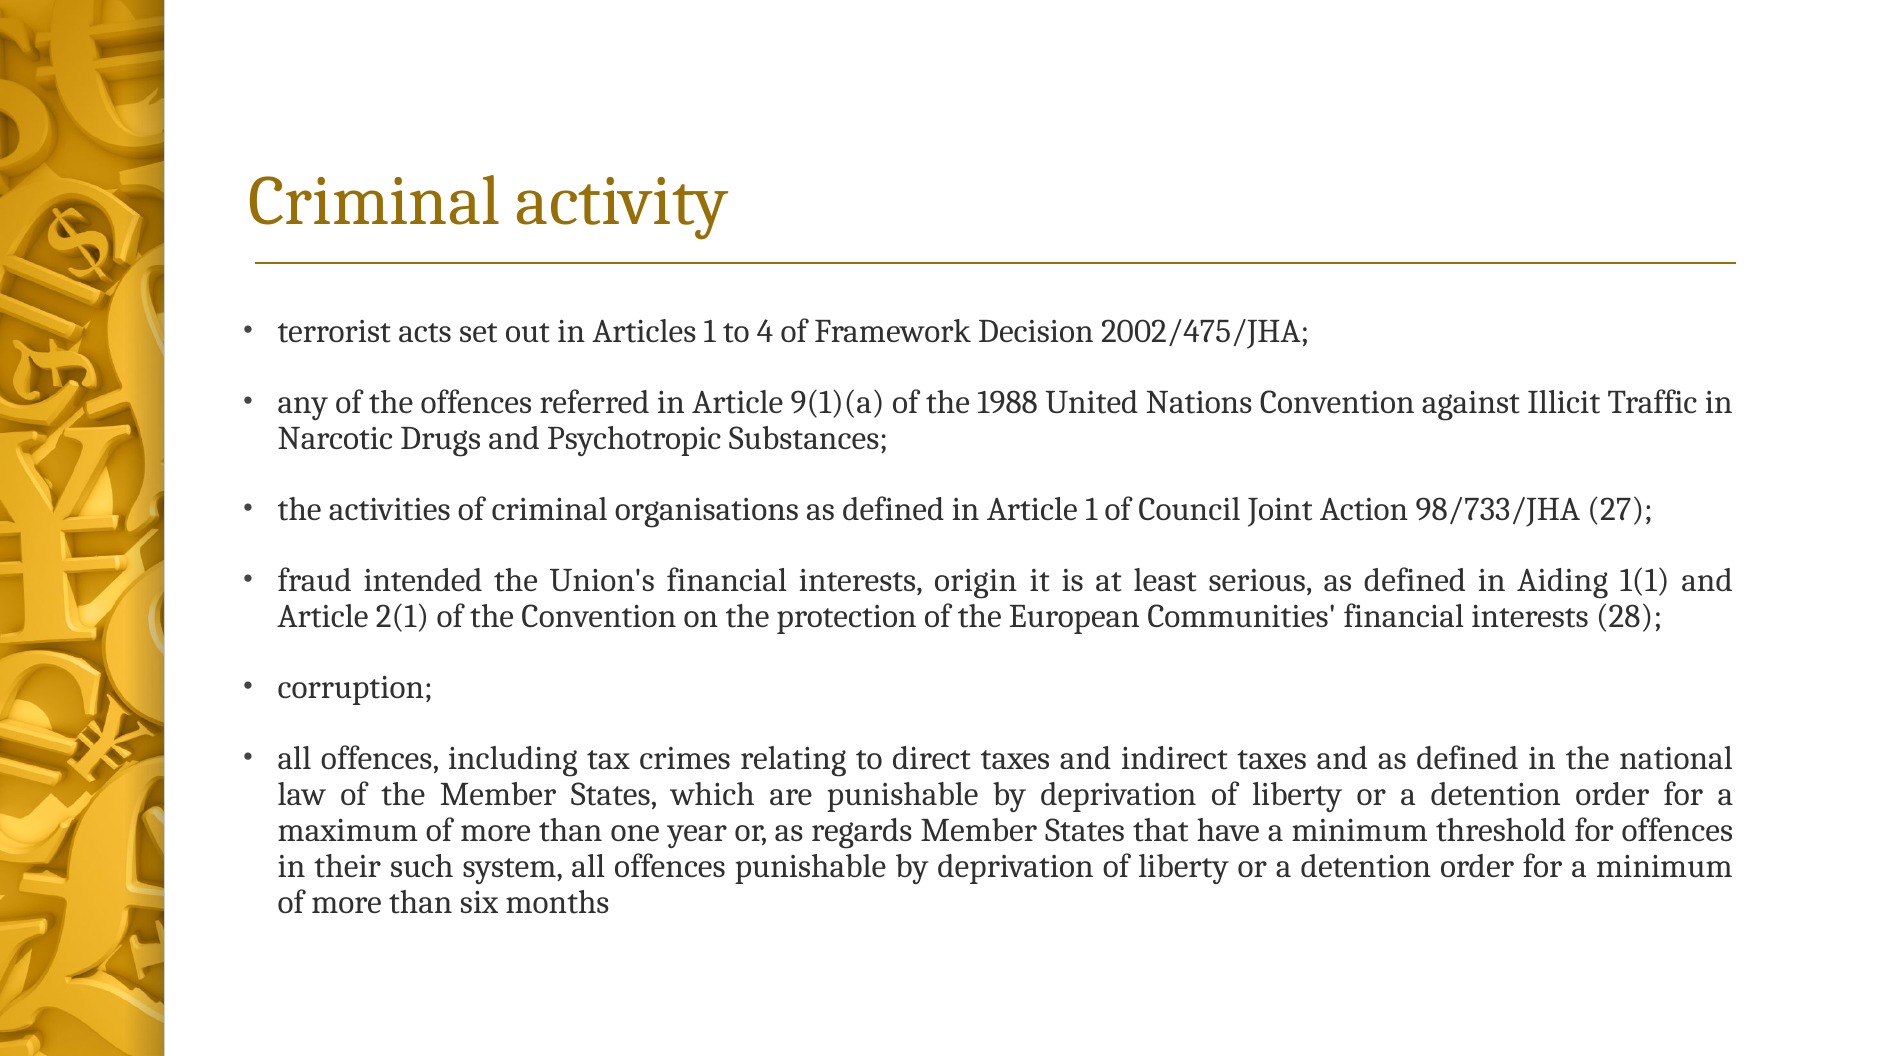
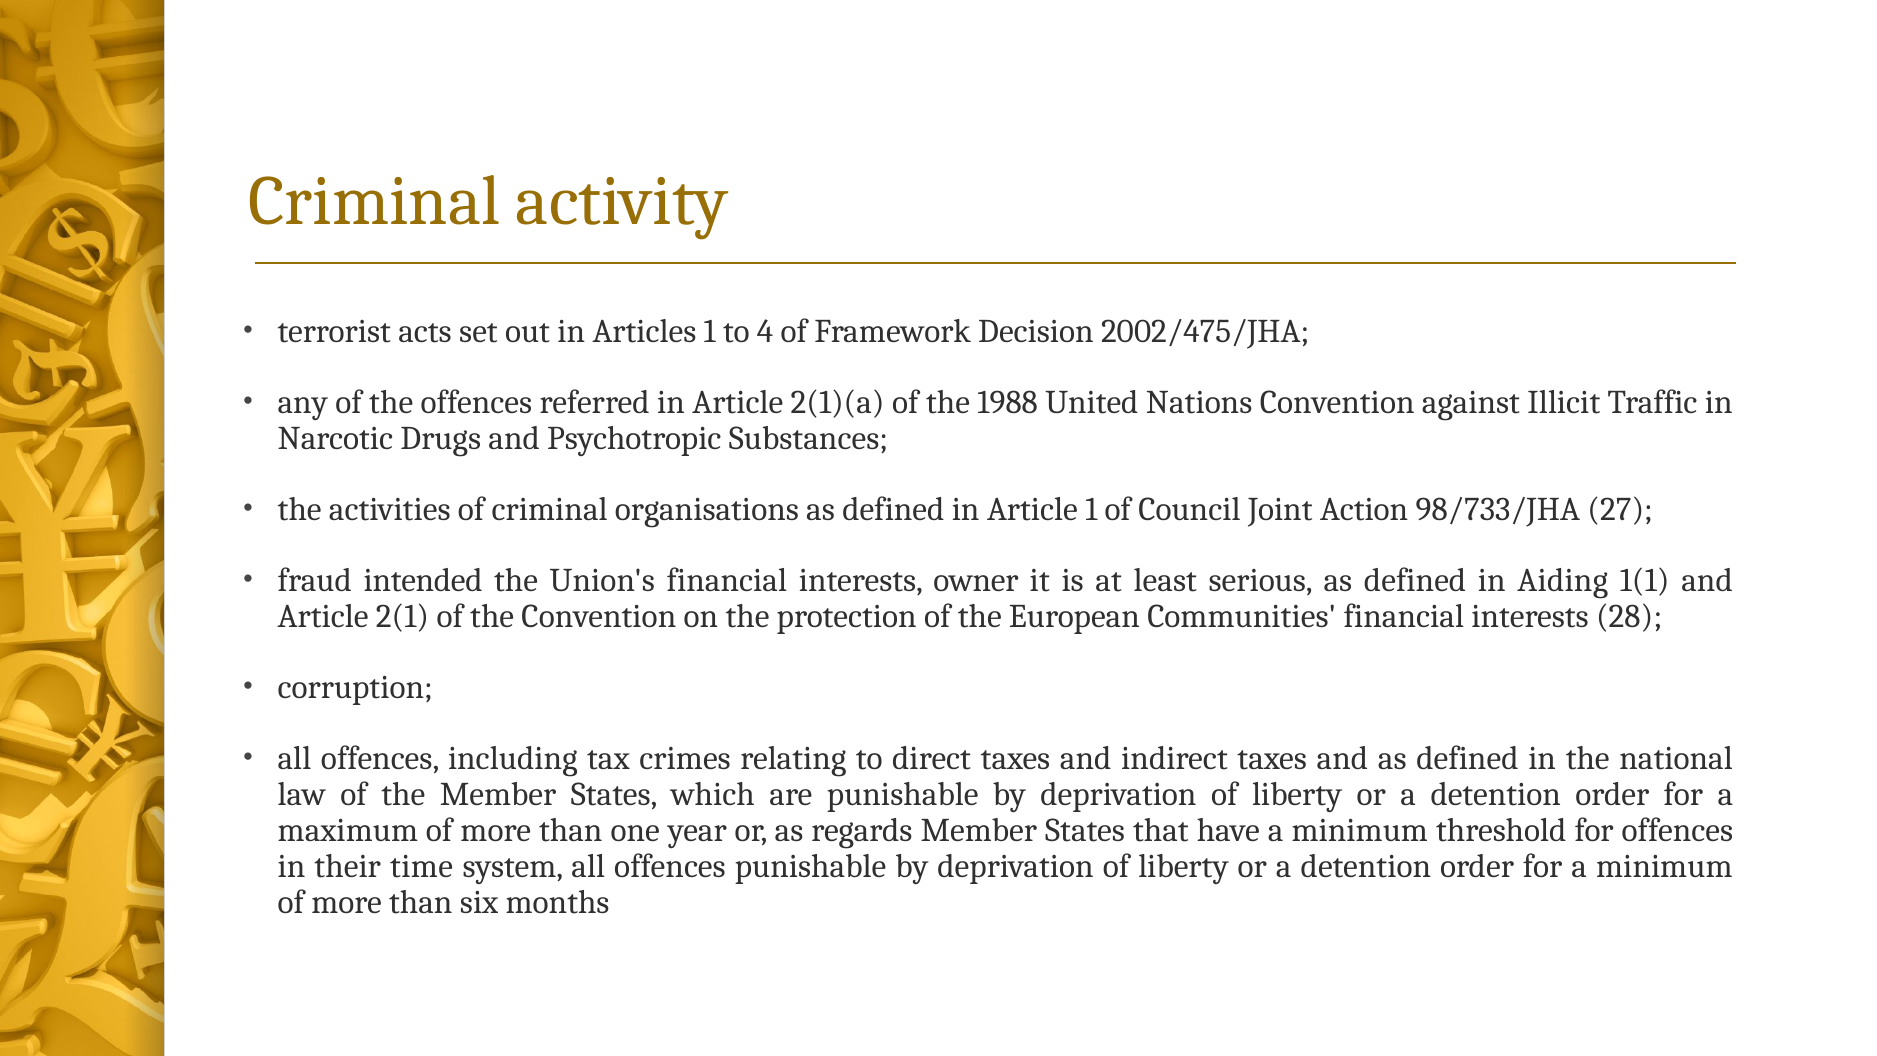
9(1)(a: 9(1)(a -> 2(1)(a
origin: origin -> owner
such: such -> time
